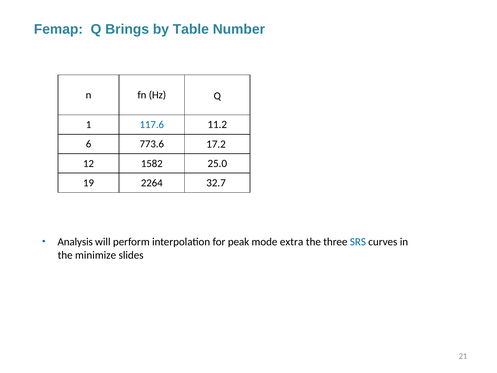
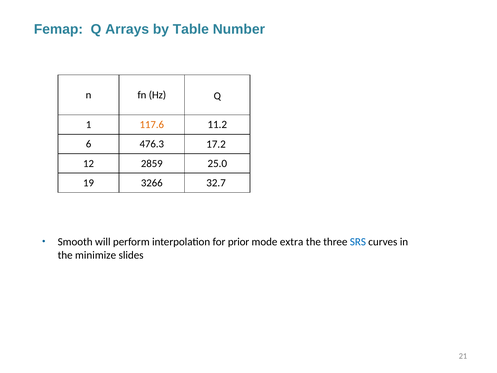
Brings: Brings -> Arrays
117.6 colour: blue -> orange
773.6: 773.6 -> 476.3
1582: 1582 -> 2859
2264: 2264 -> 3266
Analysis: Analysis -> Smooth
peak: peak -> prior
